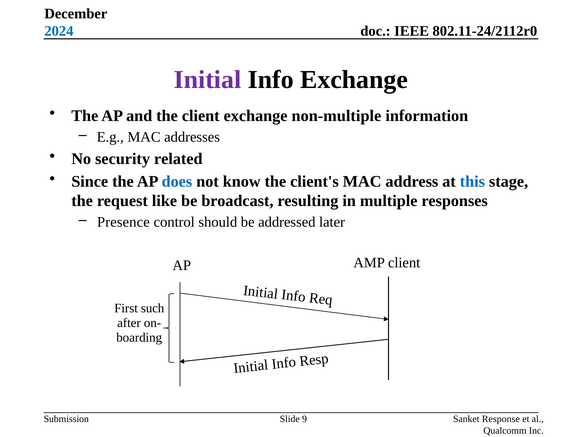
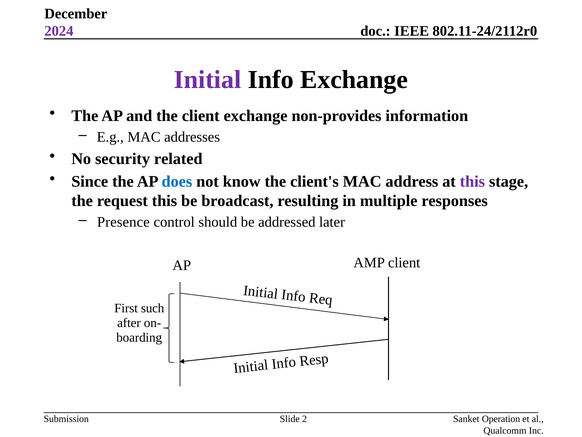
2024 colour: blue -> purple
non-multiple: non-multiple -> non-provides
this at (472, 181) colour: blue -> purple
request like: like -> this
9: 9 -> 2
Response: Response -> Operation
